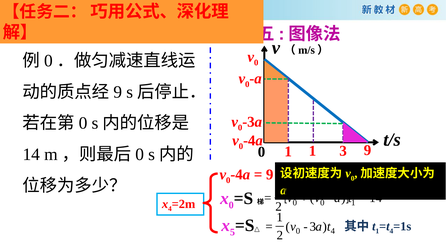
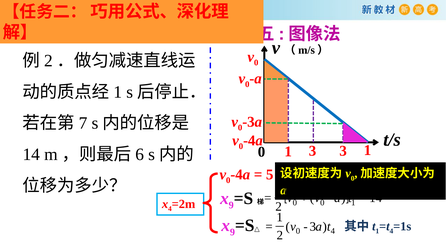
0 at (48, 61): 0 -> 2
9 at (118, 92): 9 -> 1
0 at (83, 123): 0 -> 7
1 1: 1 -> 3
0 9: 9 -> 1
0 at (140, 154): 0 -> 6
9 at (270, 174): 9 -> 5
0 at (231, 205): 0 -> 9
5 at (232, 232): 5 -> 9
